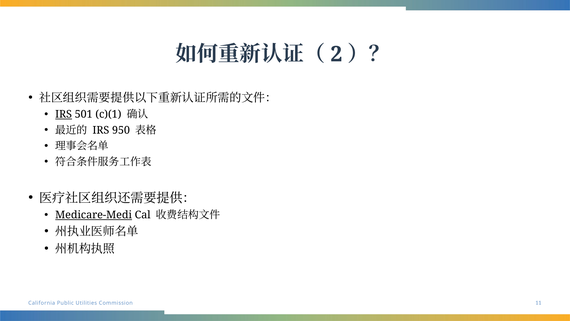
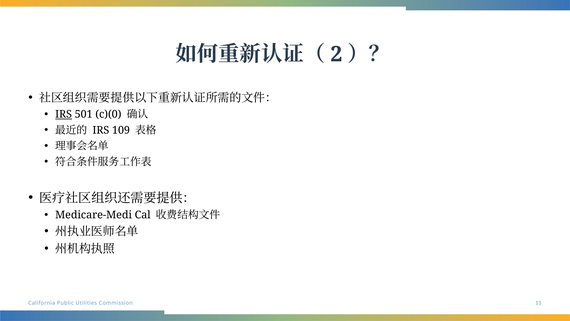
c)(1: c)(1 -> c)(0
950: 950 -> 109
Medicare-Medi underline: present -> none
